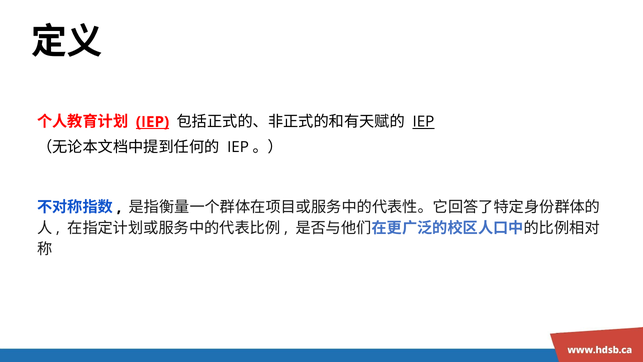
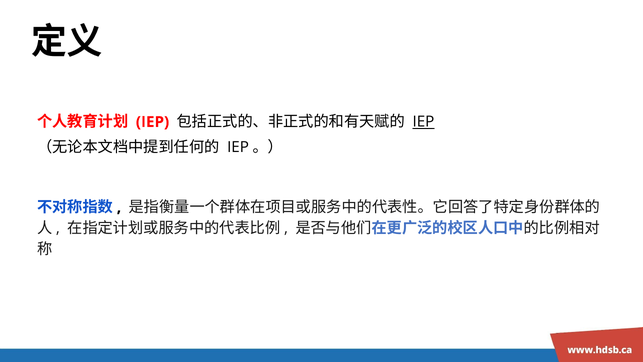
IEP at (153, 122) underline: present -> none
